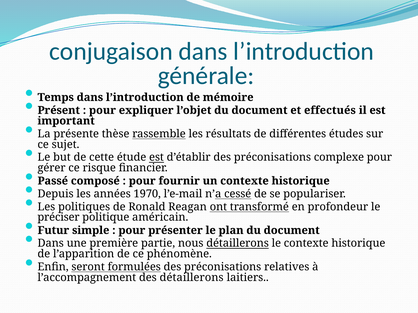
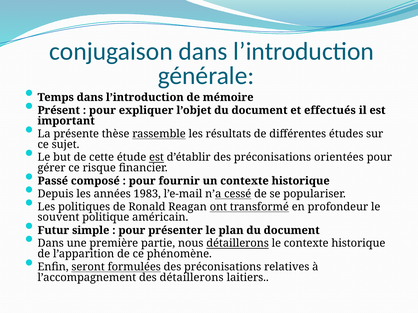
complexe: complexe -> orientées
1970: 1970 -> 1983
préciser: préciser -> souvent
